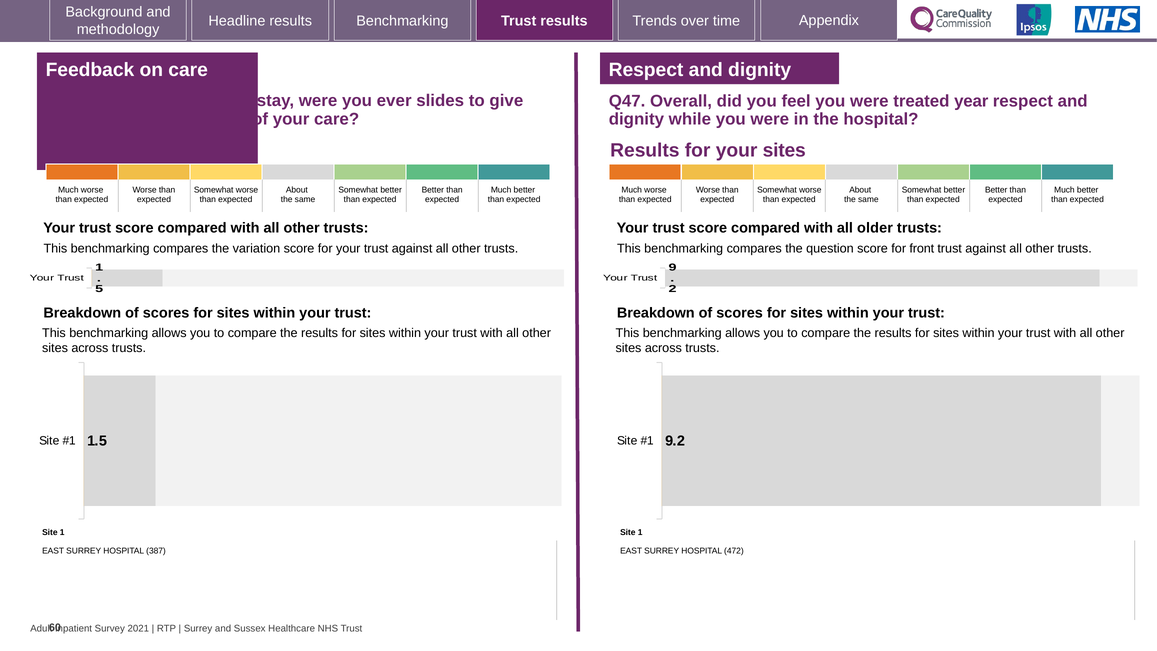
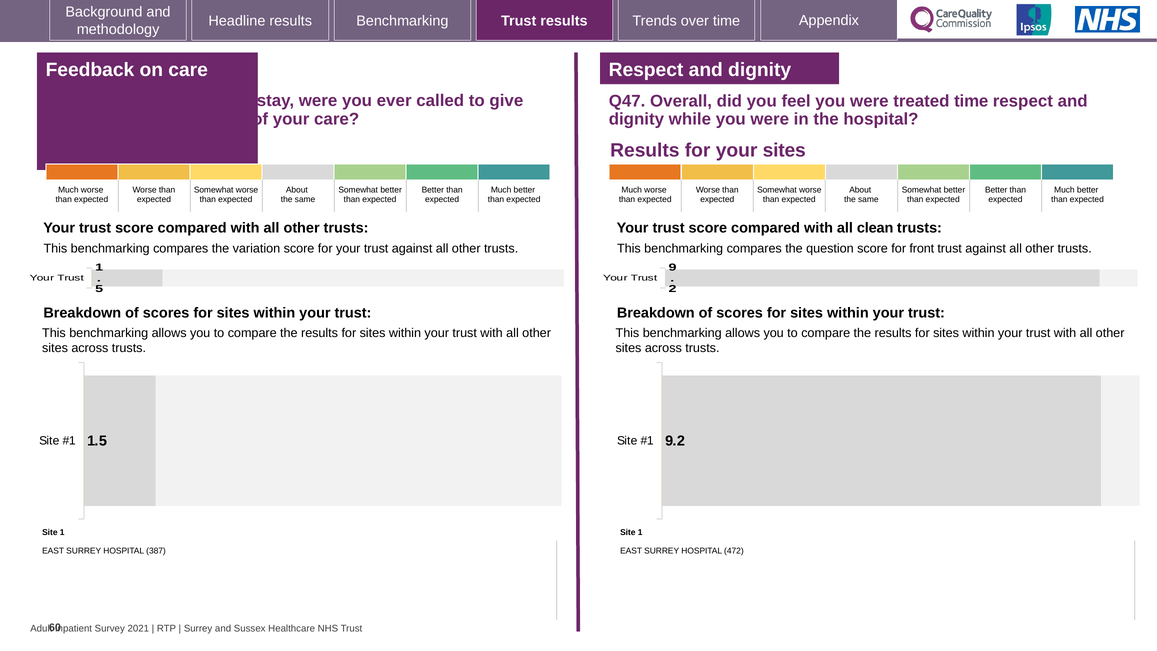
slides: slides -> called
treated year: year -> time
older: older -> clean
